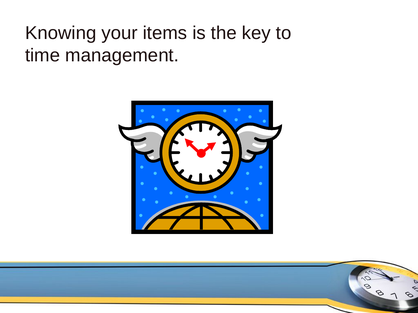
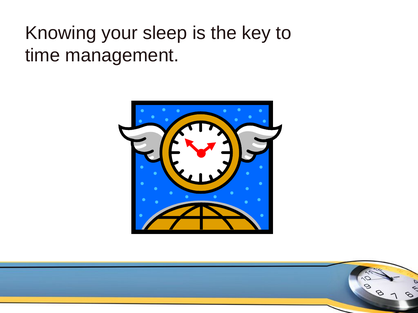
items: items -> sleep
